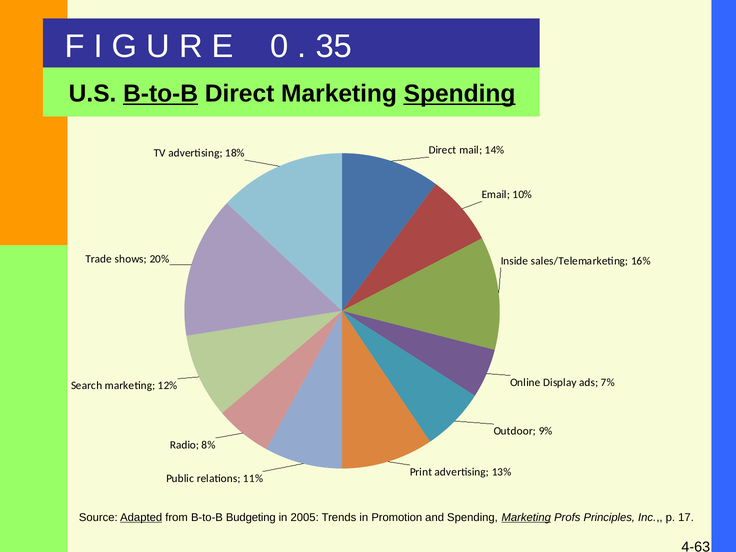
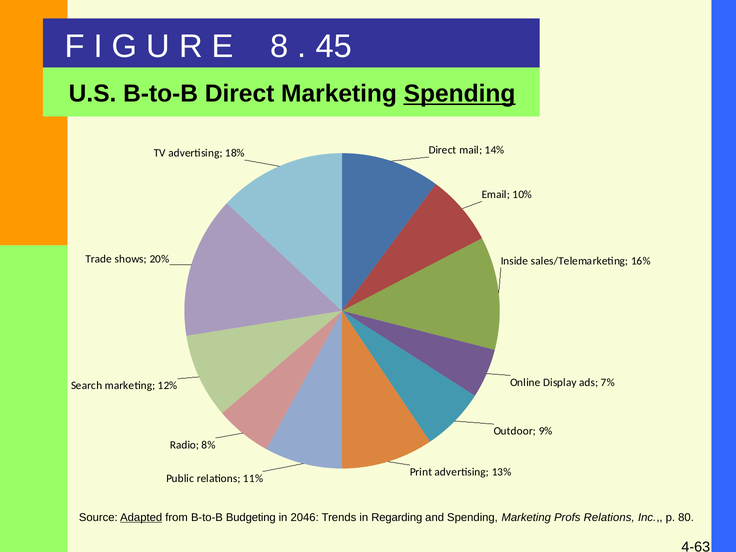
0: 0 -> 8
35: 35 -> 45
B-to-B at (161, 94) underline: present -> none
2005: 2005 -> 2046
Promotion: Promotion -> Regarding
Marketing at (526, 518) underline: present -> none
Profs Principles: Principles -> Relations
17: 17 -> 80
